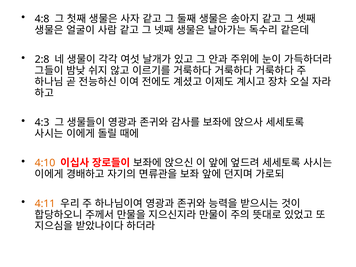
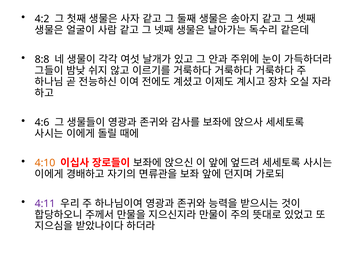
4:8: 4:8 -> 4:2
2:8: 2:8 -> 8:8
4:3: 4:3 -> 4:6
4:11 colour: orange -> purple
